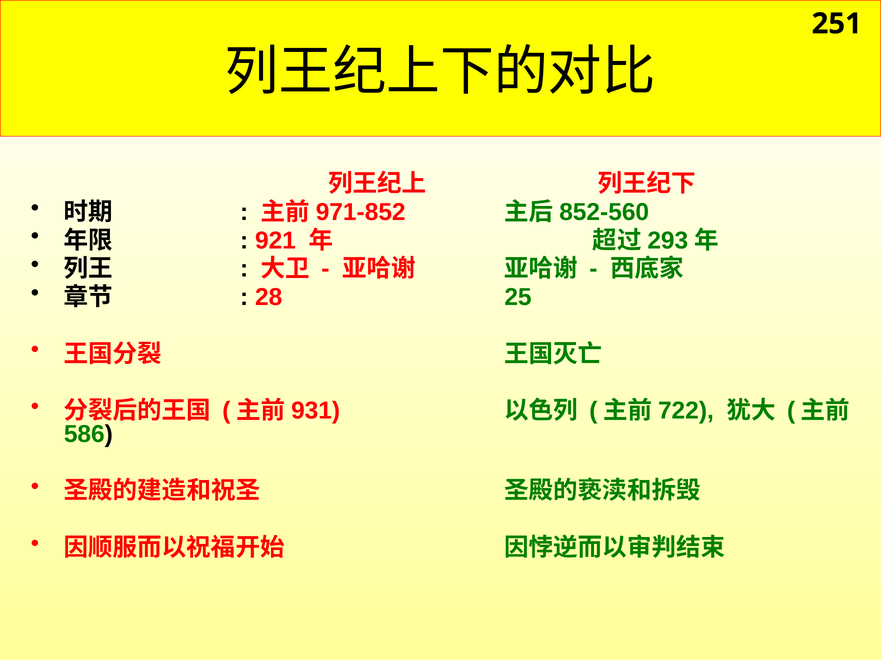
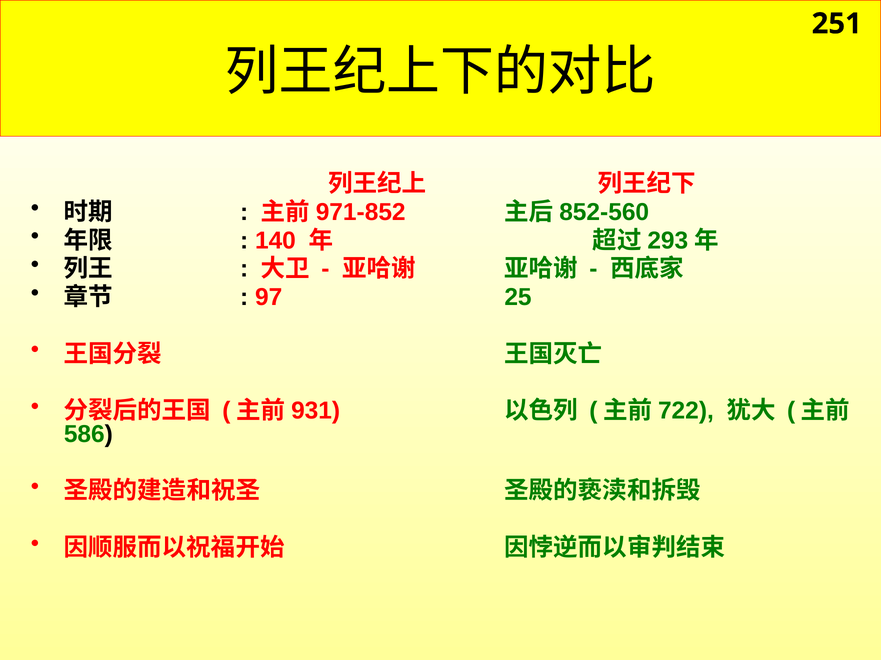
921: 921 -> 140
28: 28 -> 97
